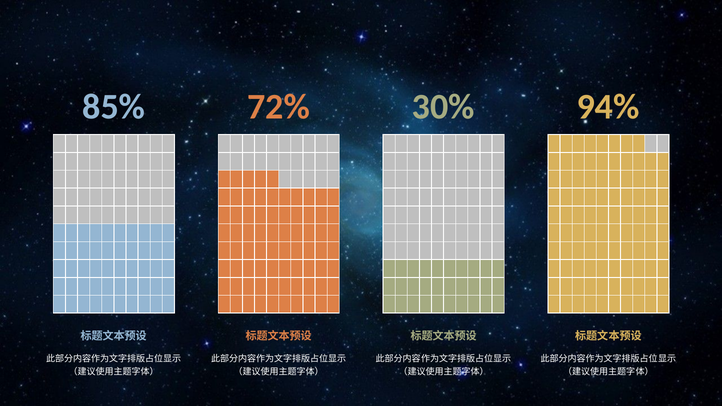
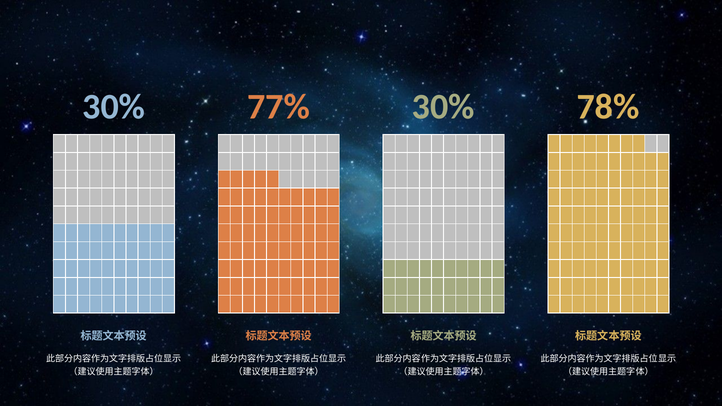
85% at (114, 107): 85% -> 30%
72%: 72% -> 77%
94%: 94% -> 78%
